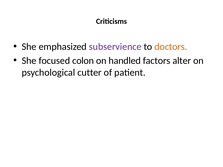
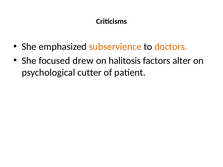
subservience colour: purple -> orange
colon: colon -> drew
handled: handled -> halitosis
